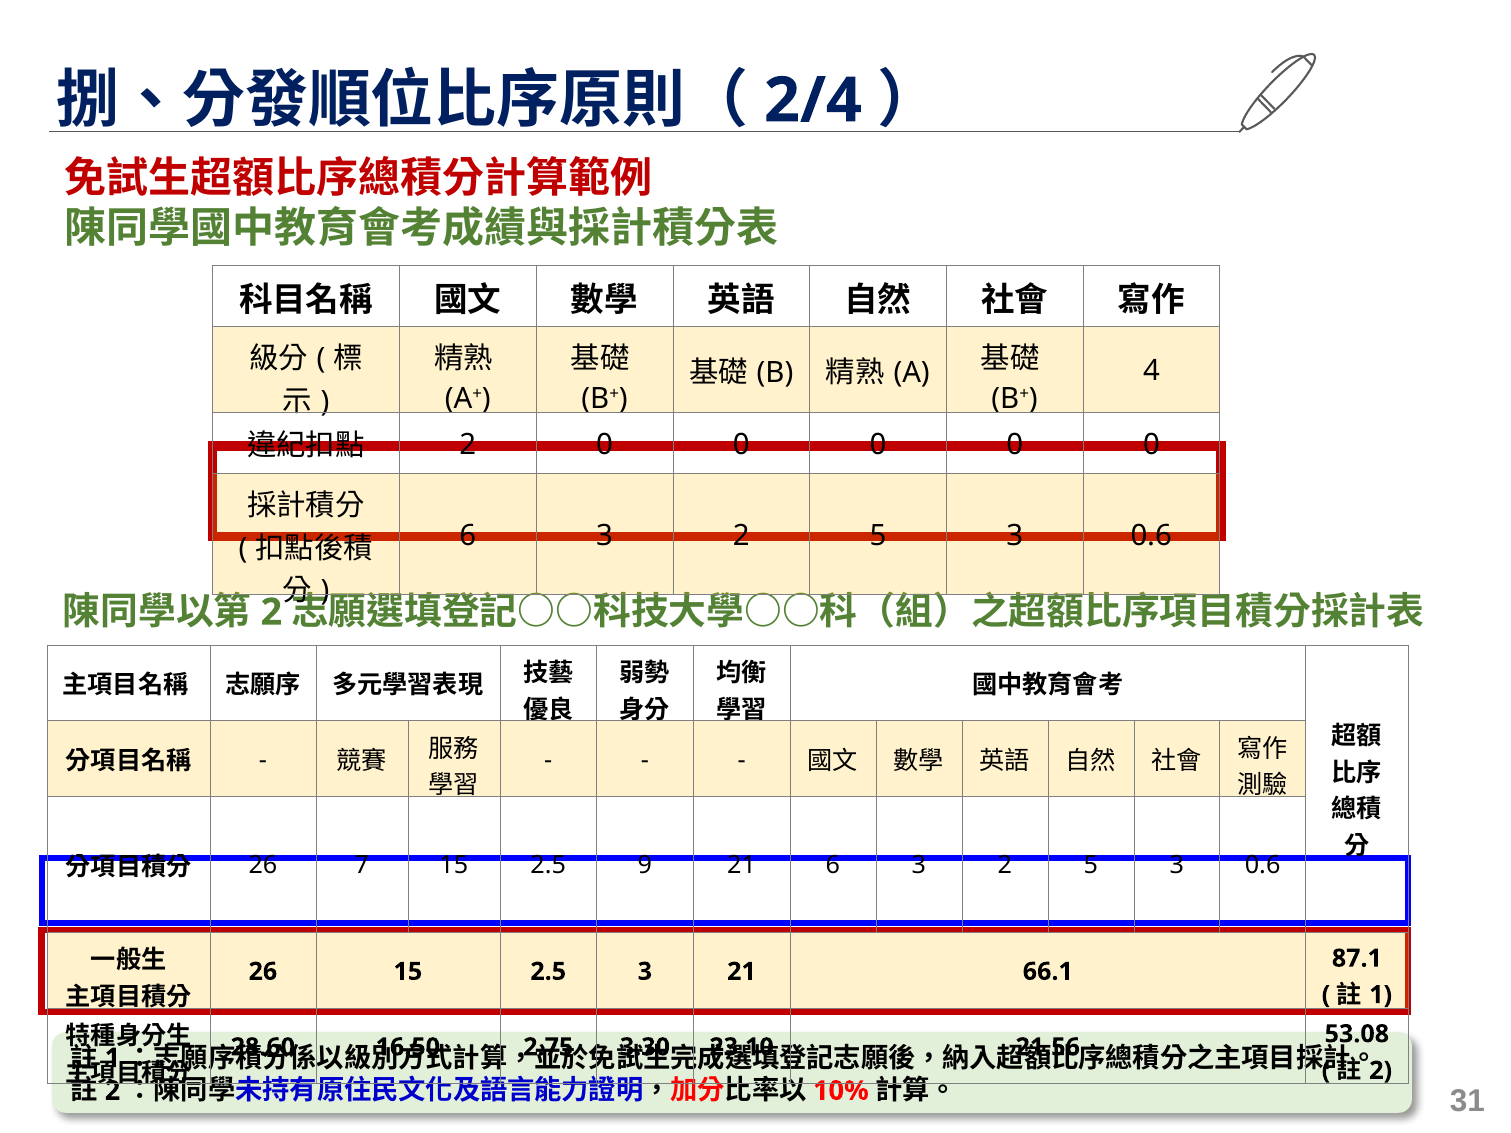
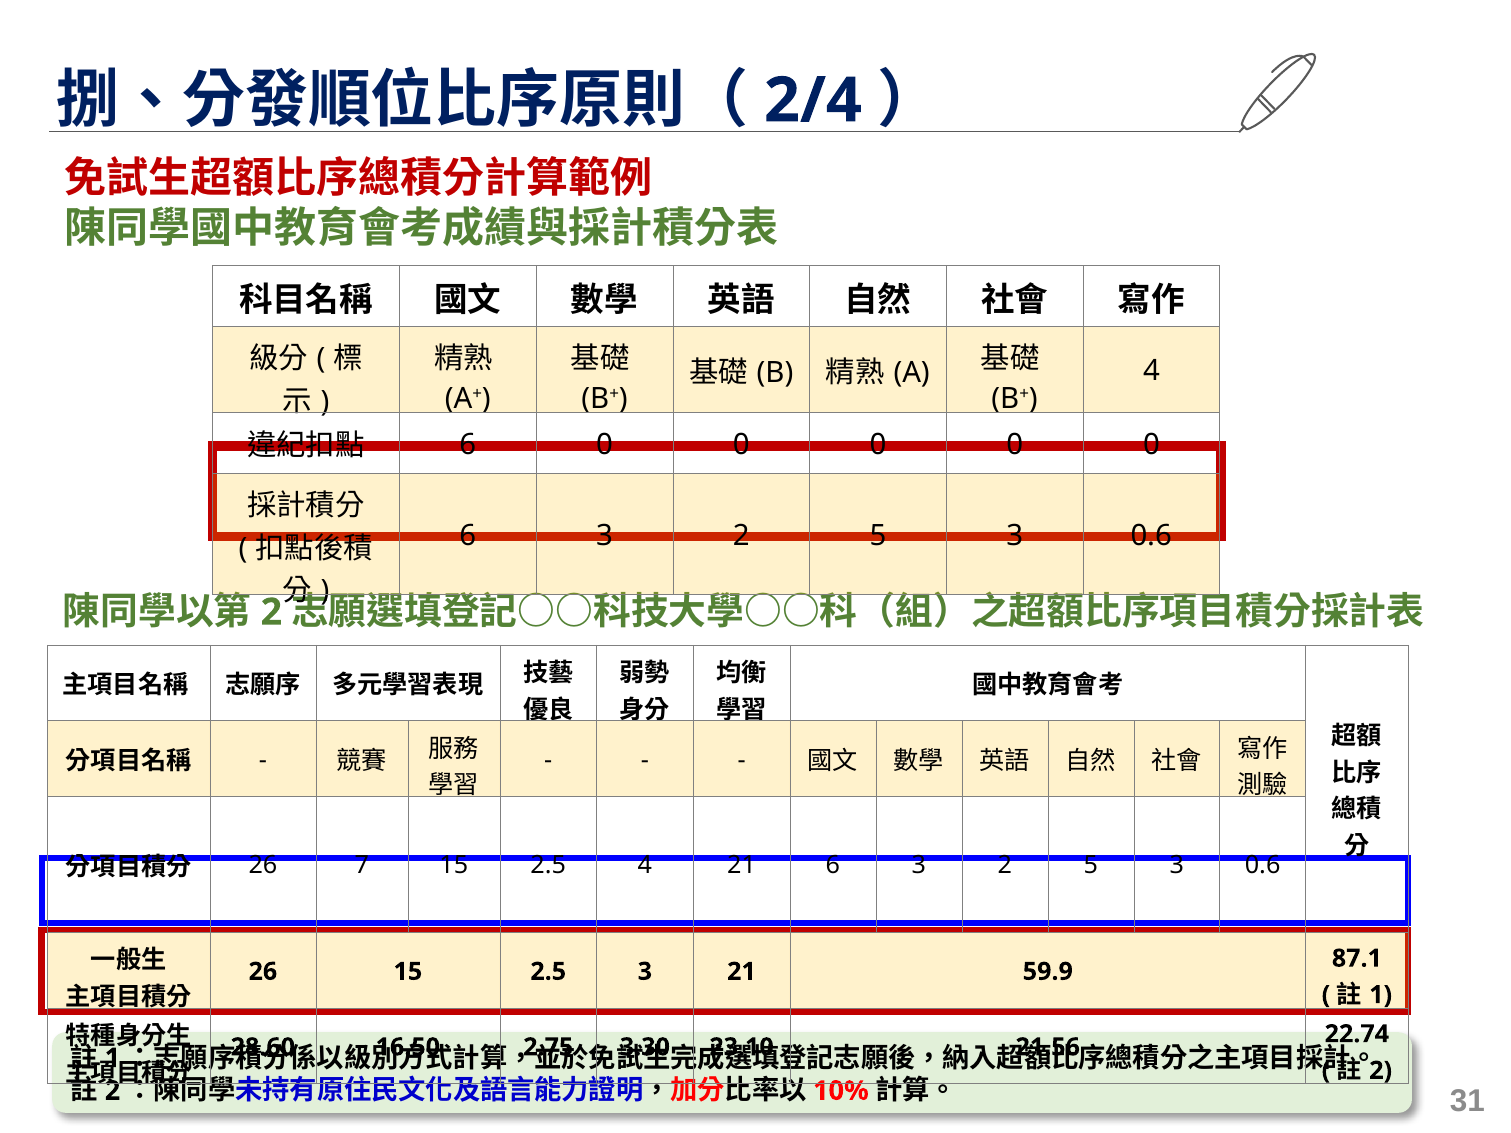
2 at (468, 445): 2 -> 6
2.5 9: 9 -> 4
66.1: 66.1 -> 59.9
53.08: 53.08 -> 22.74
